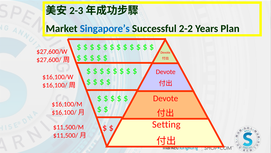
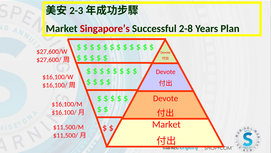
Singapore’s colour: blue -> red
2-2: 2-2 -> 2-8
Setting at (166, 124): Setting -> Market
